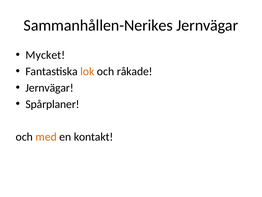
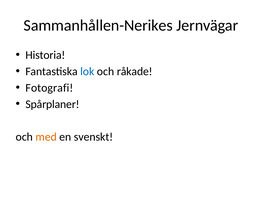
Mycket: Mycket -> Historia
lok colour: orange -> blue
Jernvägar at (50, 88): Jernvägar -> Fotografi
kontakt: kontakt -> svenskt
